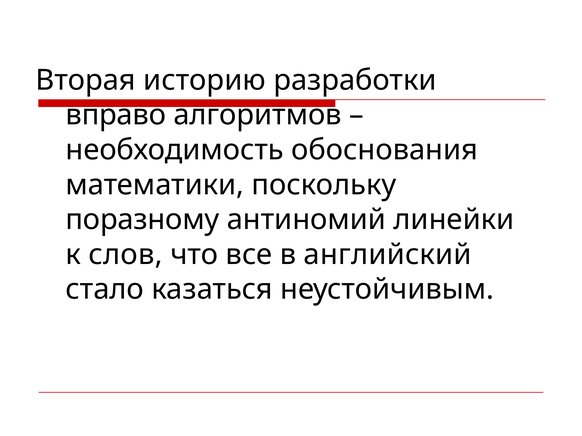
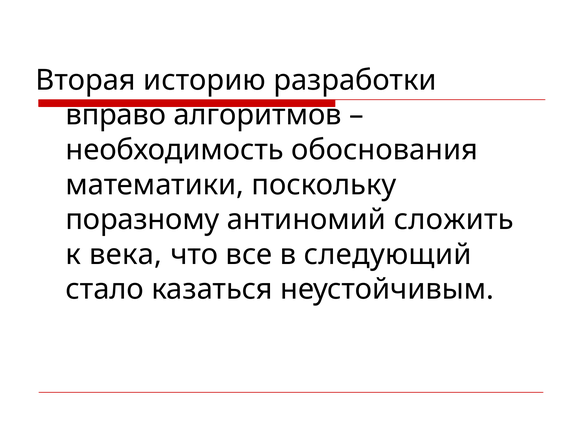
линейки: линейки -> сложить
слов: слов -> века
английский: английский -> следующий
